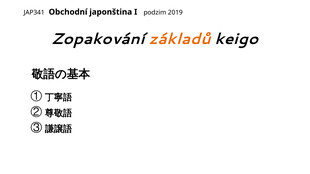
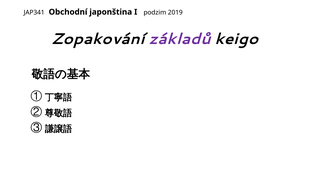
základů colour: orange -> purple
